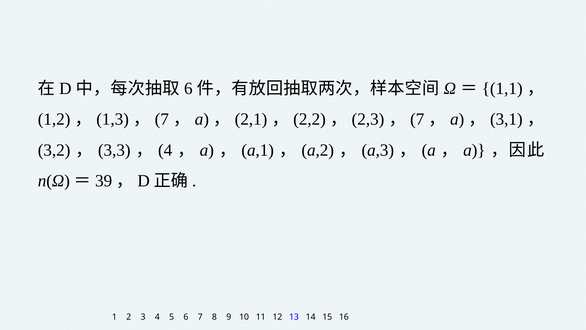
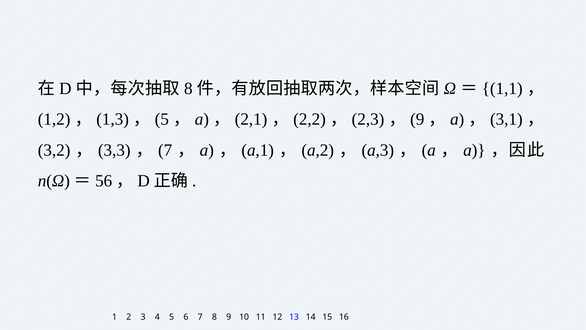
6 at (188, 88): 6 -> 8
7 at (162, 119): 7 -> 5
7 at (417, 119): 7 -> 9
4 at (165, 150): 4 -> 7
39: 39 -> 56
